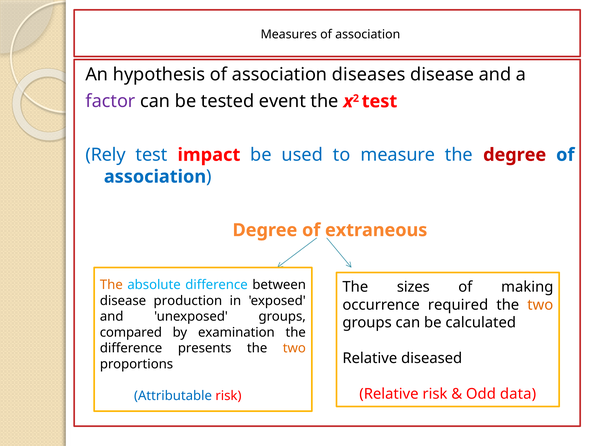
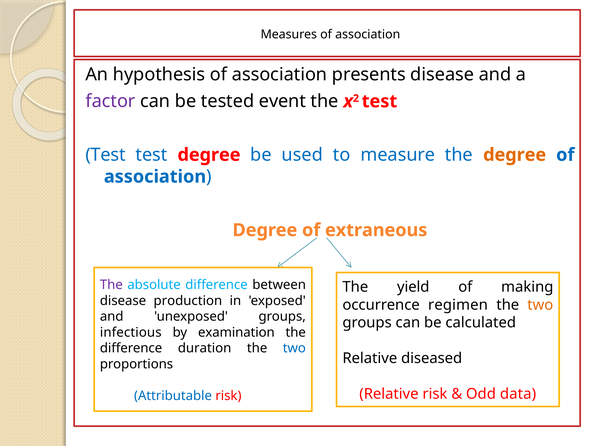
diseases: diseases -> presents
Rely at (106, 155): Rely -> Test
test impact: impact -> degree
degree at (515, 155) colour: red -> orange
The at (111, 285) colour: orange -> purple
sizes: sizes -> yield
required: required -> regimen
compared: compared -> infectious
presents: presents -> duration
two at (294, 348) colour: orange -> blue
